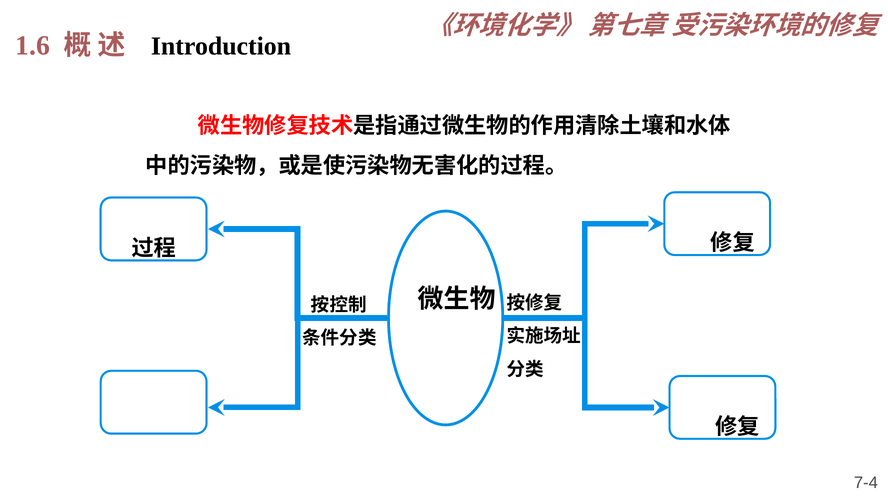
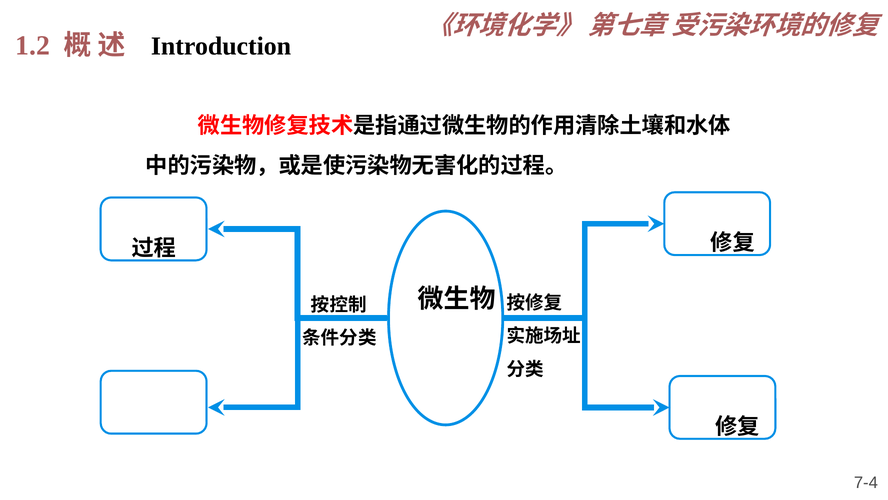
1.6: 1.6 -> 1.2
